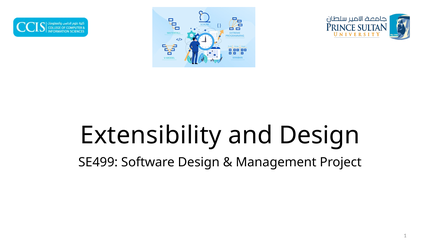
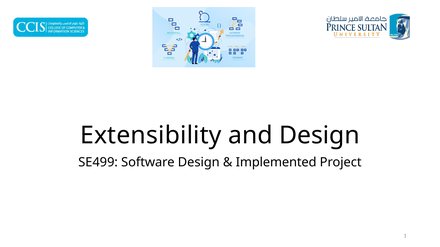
Management: Management -> Implemented
